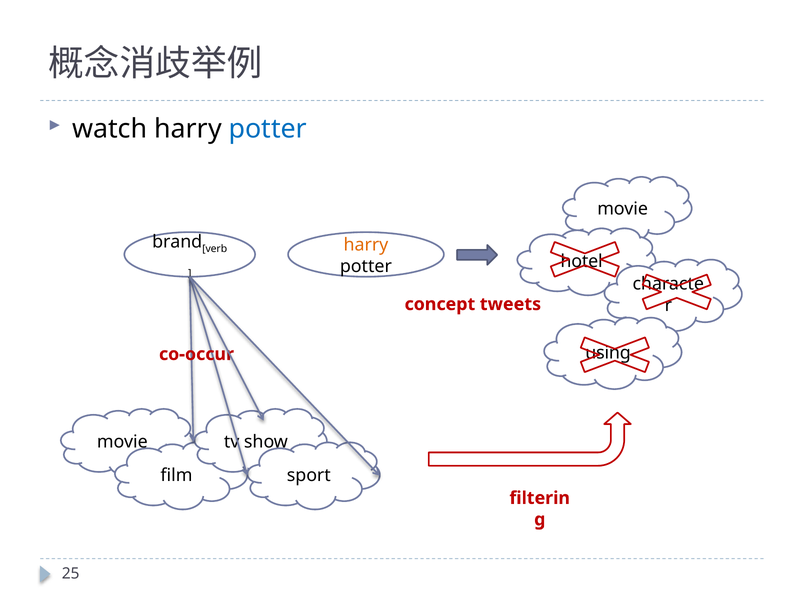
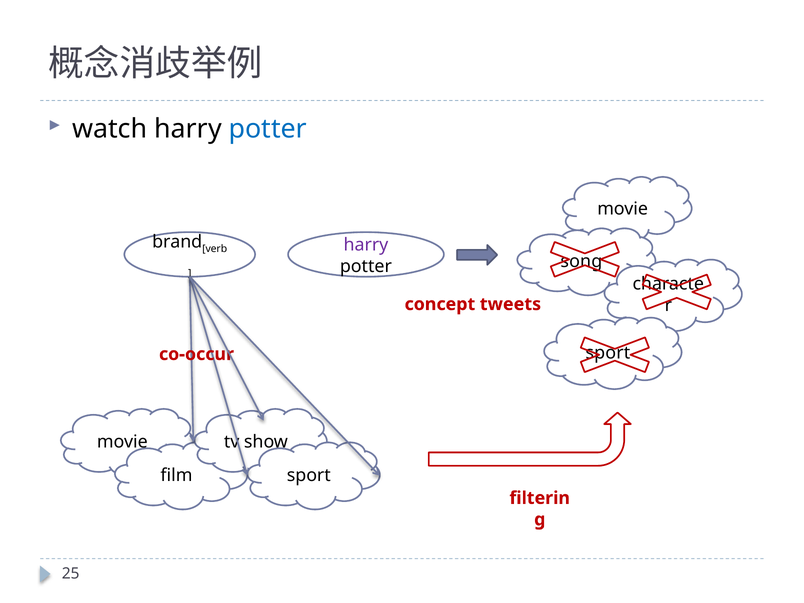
harry at (366, 245) colour: orange -> purple
hotel: hotel -> song
using at (608, 353): using -> sport
